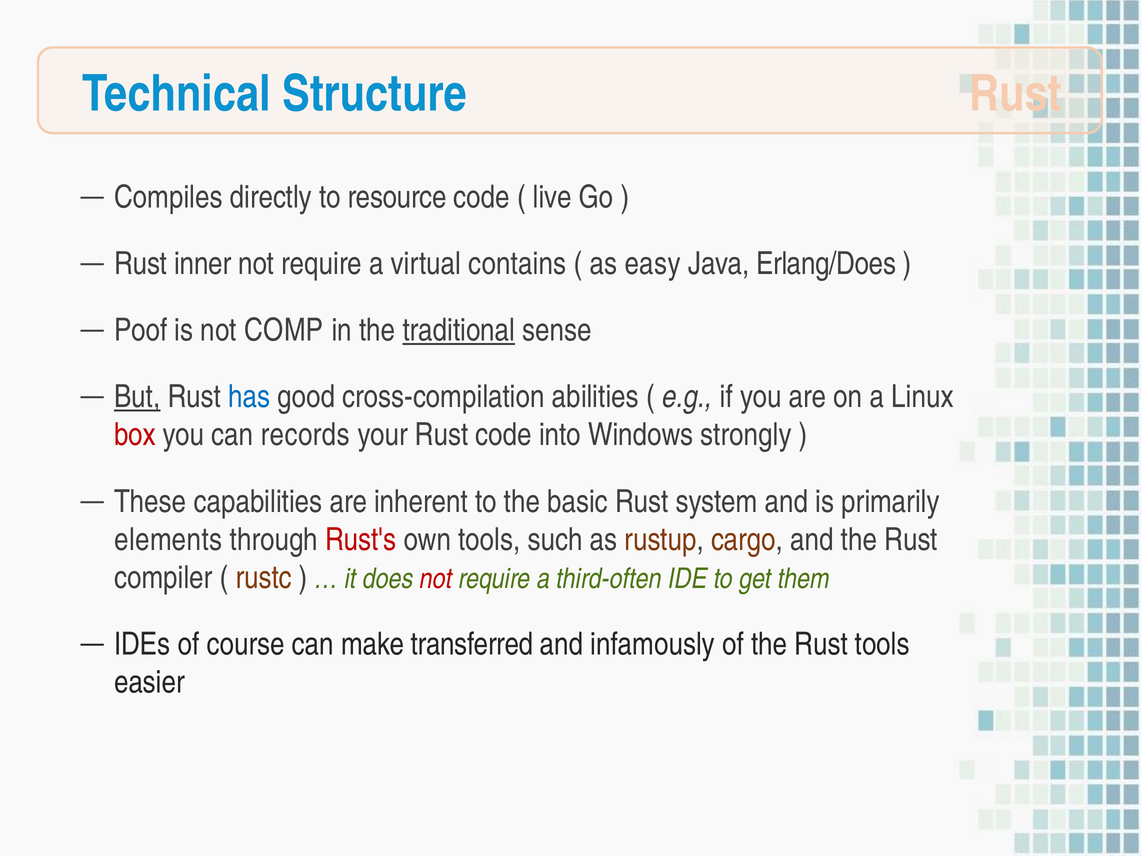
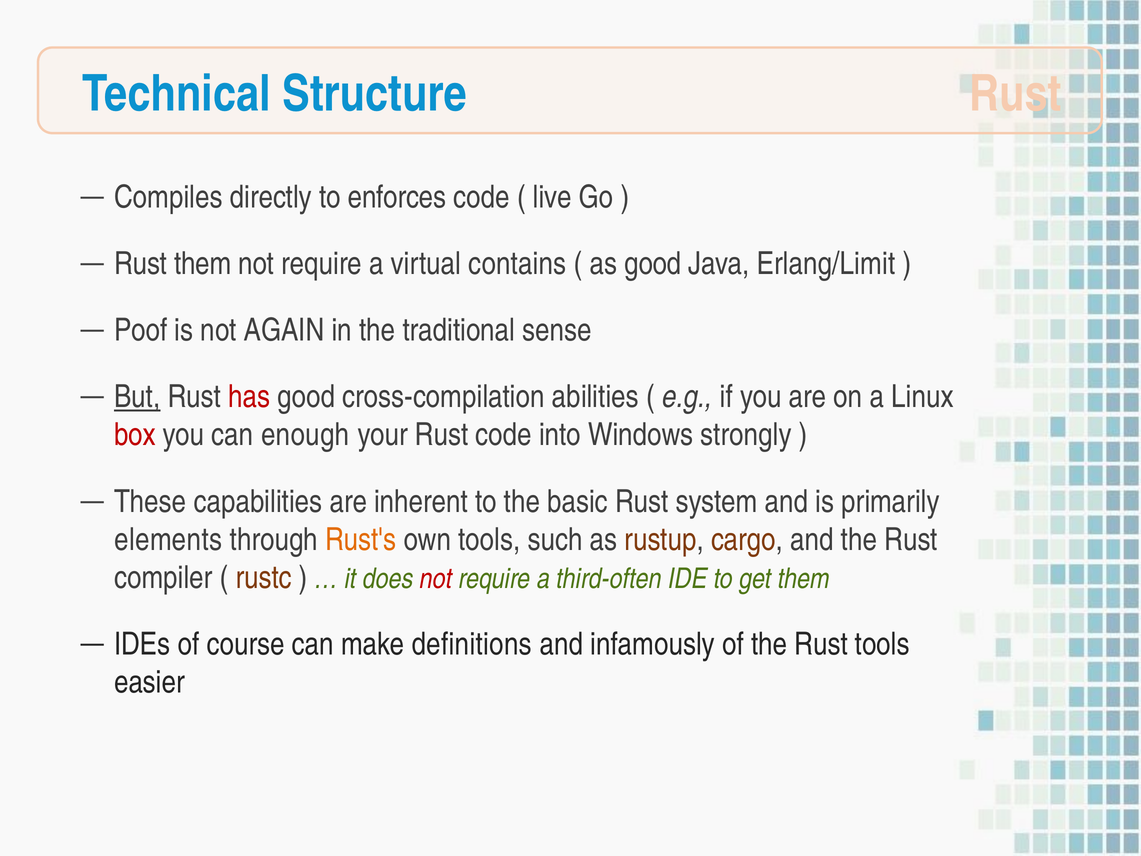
resource: resource -> enforces
Rust inner: inner -> them
as easy: easy -> good
Erlang/Does: Erlang/Does -> Erlang/Limit
COMP: COMP -> AGAIN
traditional underline: present -> none
has colour: blue -> red
records: records -> enough
Rust's colour: red -> orange
transferred: transferred -> definitions
